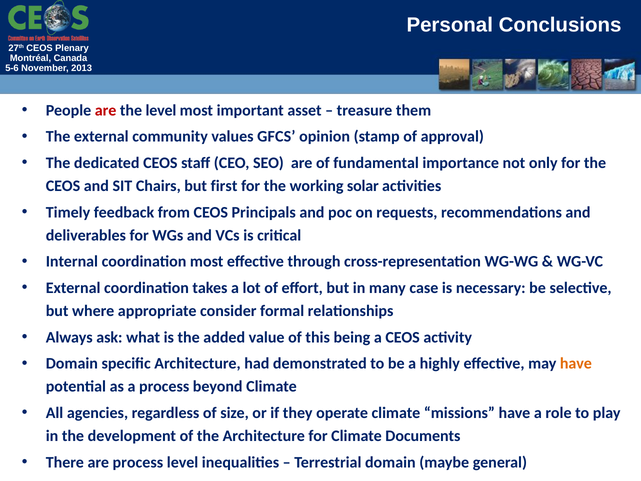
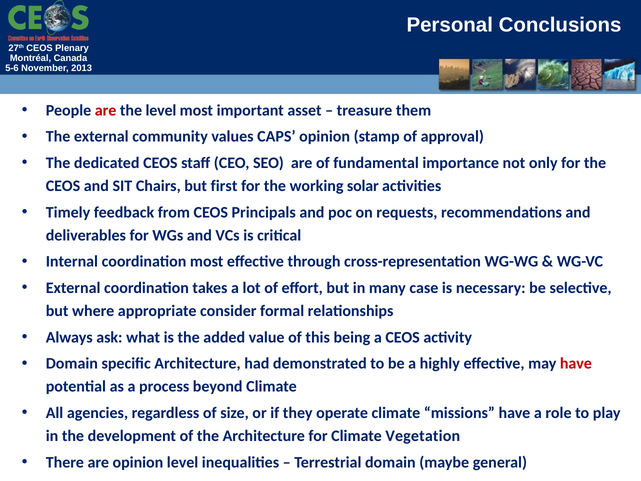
GFCS: GFCS -> CAPS
have at (576, 363) colour: orange -> red
Documents: Documents -> Vegetation
are process: process -> opinion
